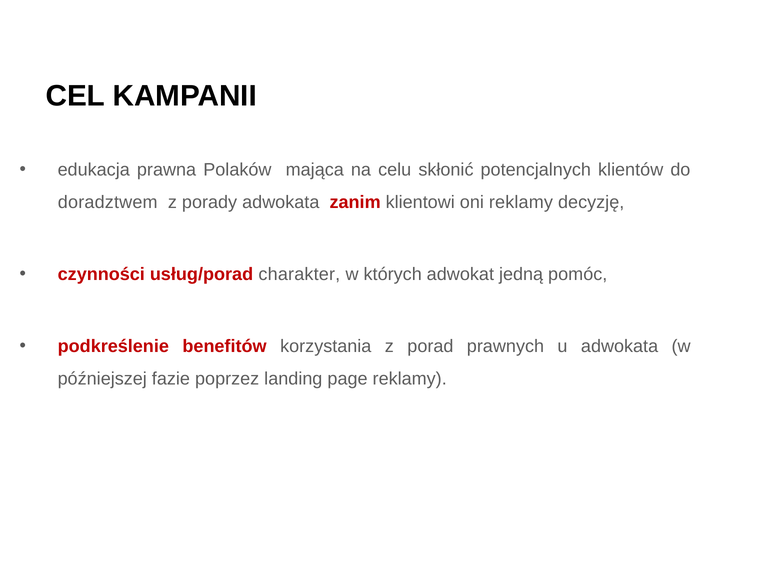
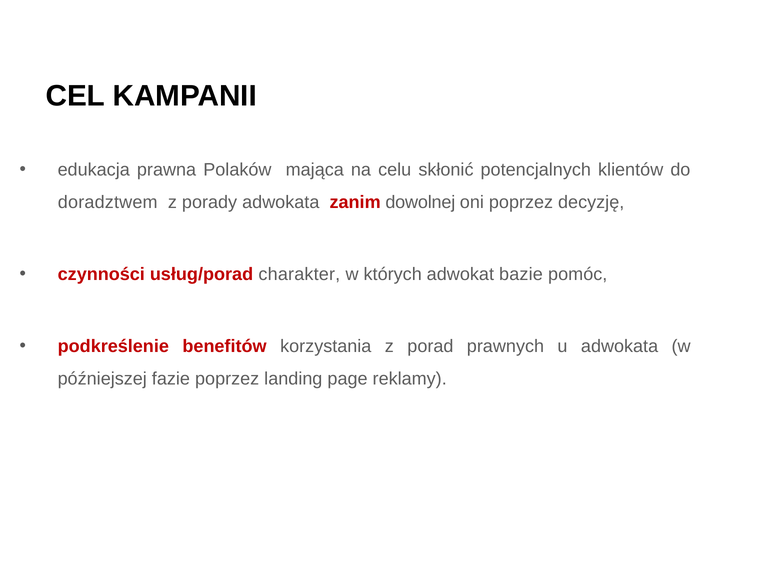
klientowi: klientowi -> dowolnej
oni reklamy: reklamy -> poprzez
jedną: jedną -> bazie
